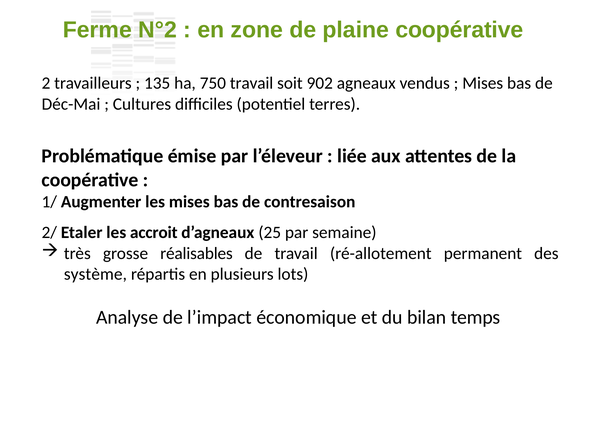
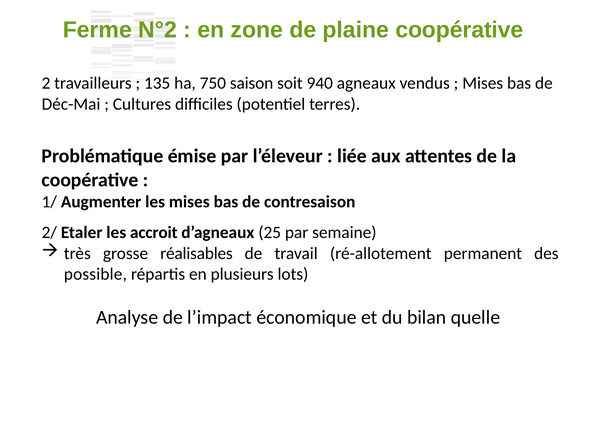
750 travail: travail -> saison
902: 902 -> 940
système: système -> possible
temps: temps -> quelle
